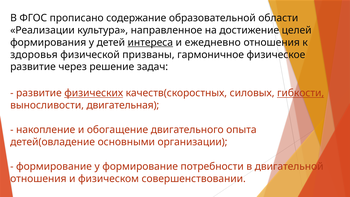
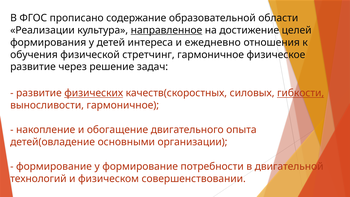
направленное underline: none -> present
интереса underline: present -> none
здоровья: здоровья -> обучения
призваны: призваны -> стретчинг
выносливости двигательная: двигательная -> гармоничное
отношения at (38, 179): отношения -> технологий
